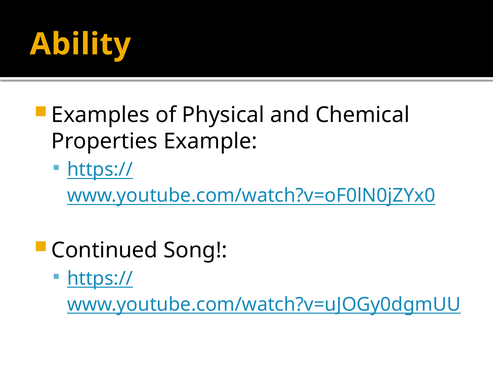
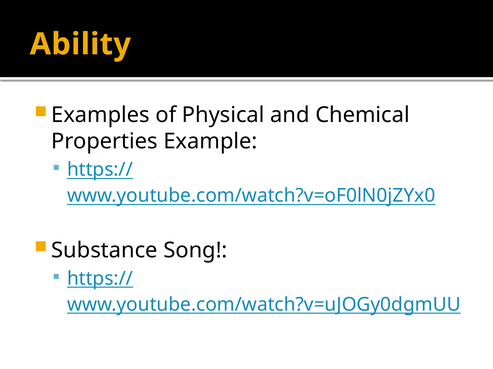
Continued: Continued -> Substance
